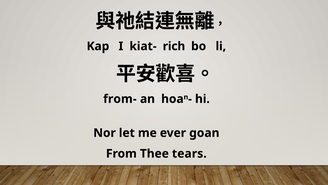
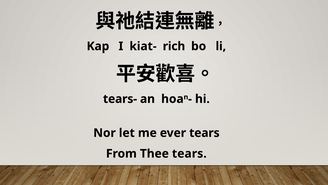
from-: from- -> tears-
ever goan: goan -> tears
